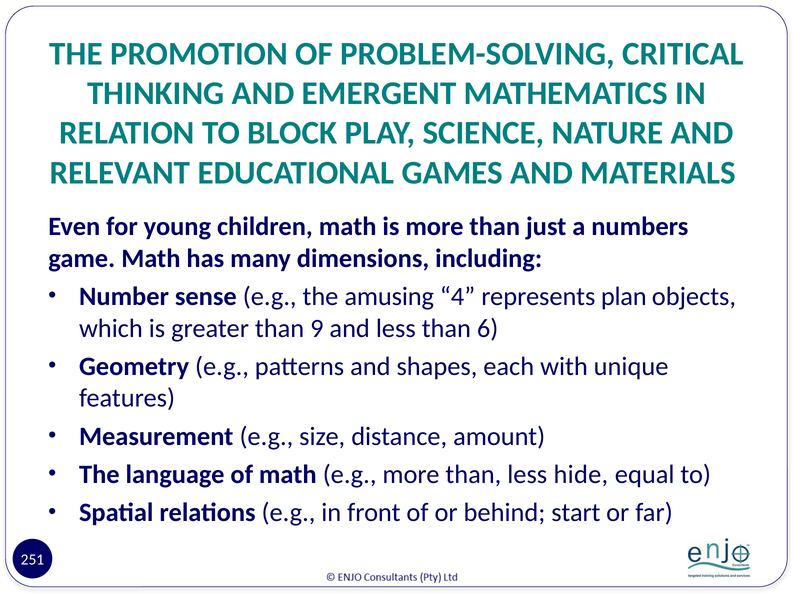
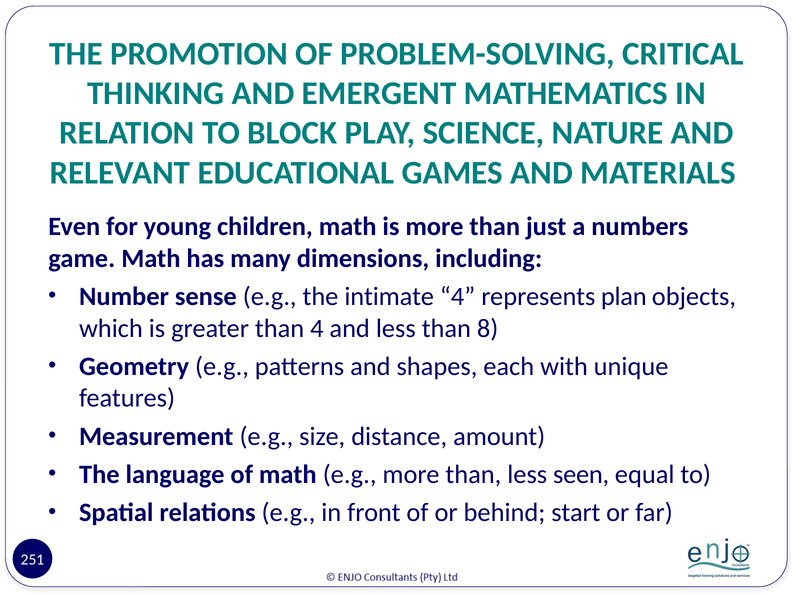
amusing: amusing -> intimate
than 9: 9 -> 4
6: 6 -> 8
hide: hide -> seen
